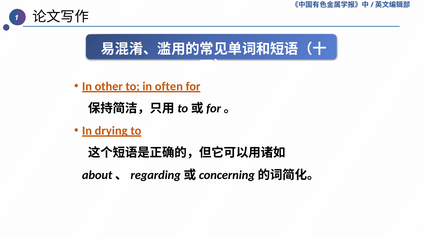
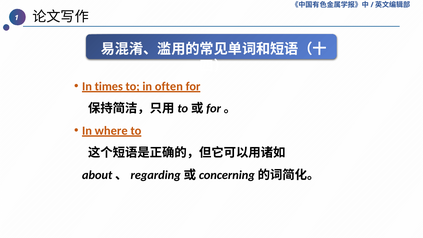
other: other -> times
drying: drying -> where
